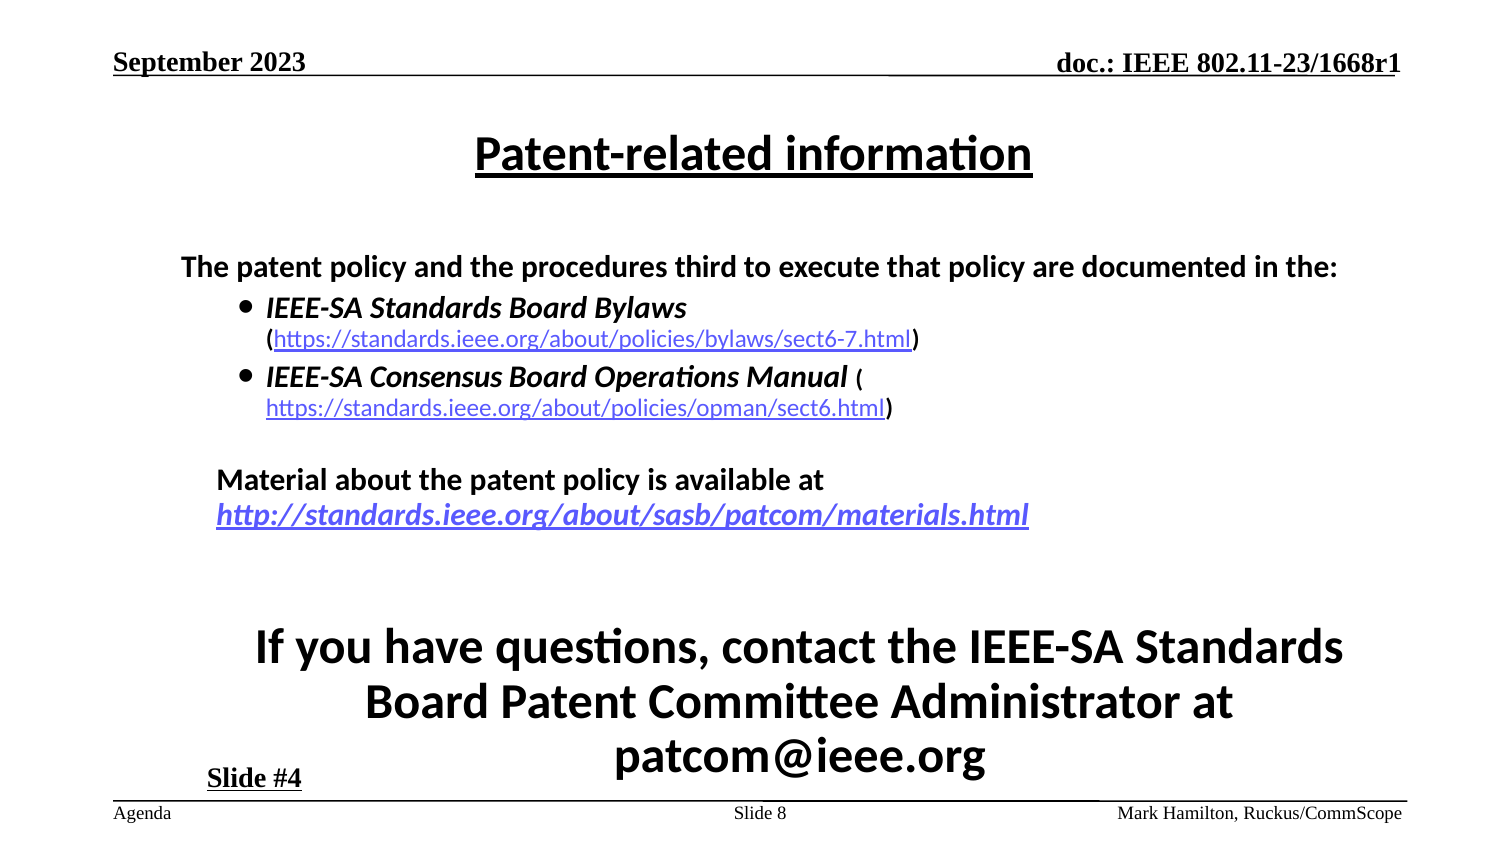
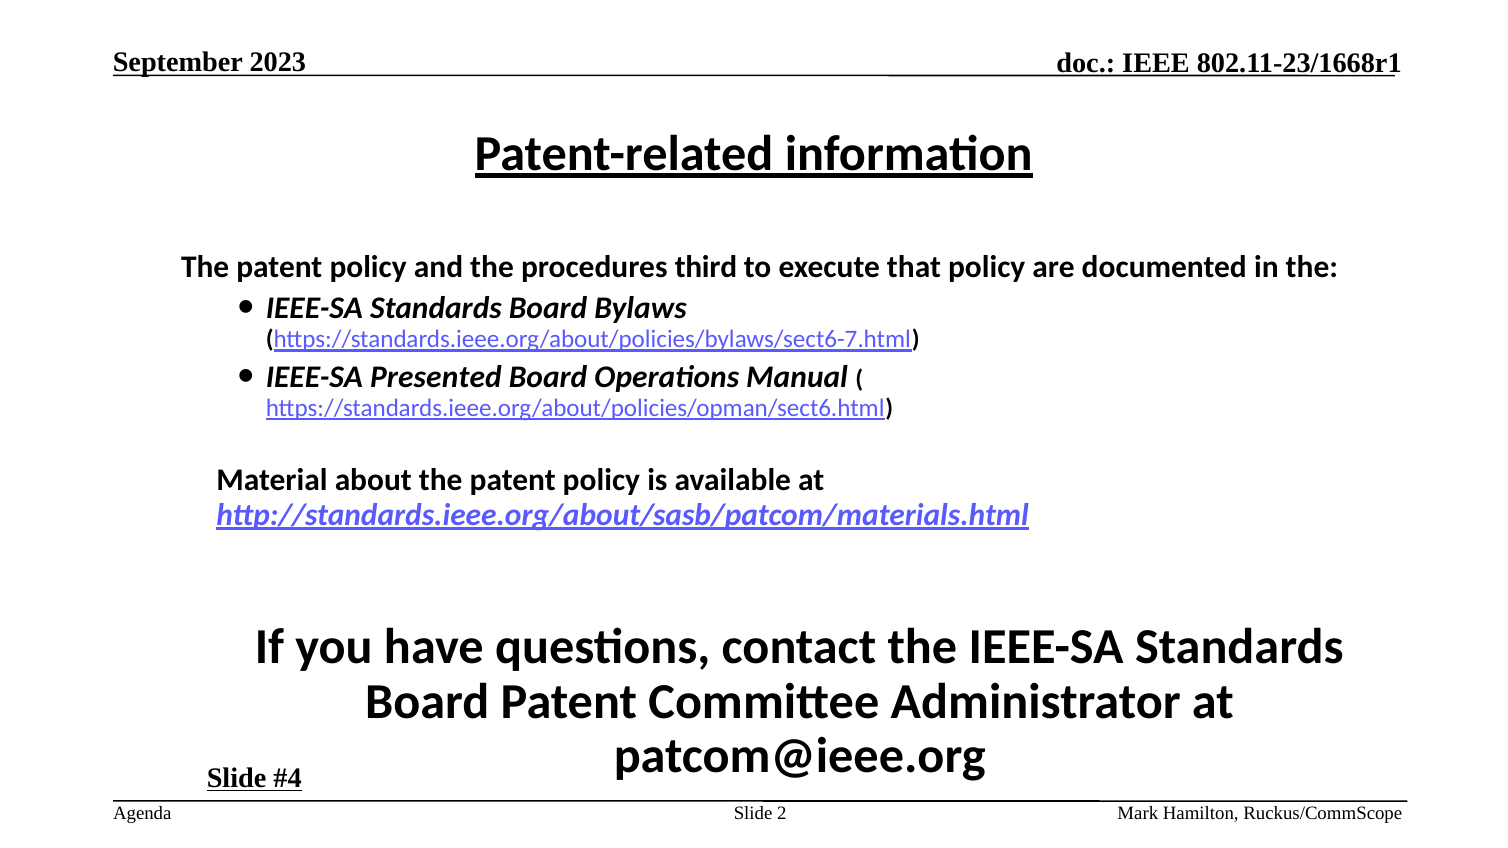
Consensus: Consensus -> Presented
8: 8 -> 2
